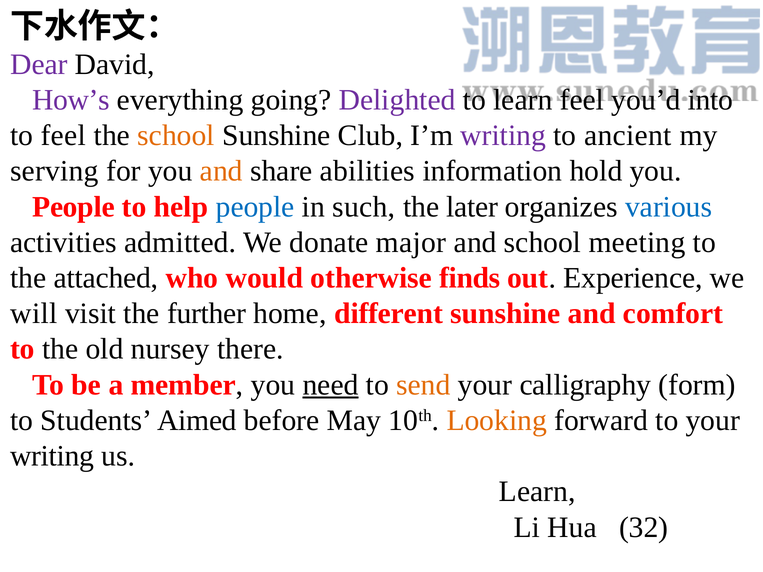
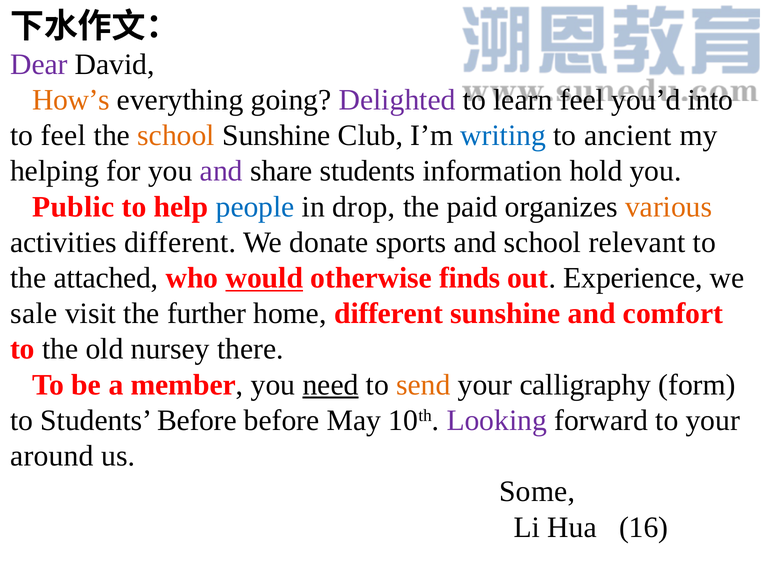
How’s colour: purple -> orange
writing at (503, 136) colour: purple -> blue
serving: serving -> helping
and at (221, 171) colour: orange -> purple
share abilities: abilities -> students
People at (74, 207): People -> Public
such: such -> drop
later: later -> paid
various colour: blue -> orange
activities admitted: admitted -> different
major: major -> sports
meeting: meeting -> relevant
would underline: none -> present
will: will -> sale
Students Aimed: Aimed -> Before
Looking colour: orange -> purple
writing at (52, 456): writing -> around
Learn at (537, 492): Learn -> Some
32: 32 -> 16
